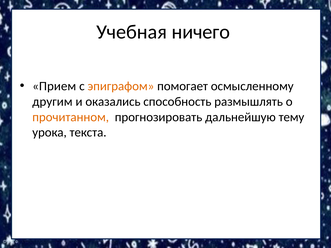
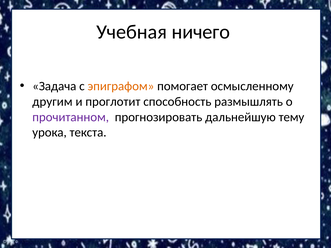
Прием: Прием -> Задача
оказались: оказались -> проглотит
прочитанном colour: orange -> purple
